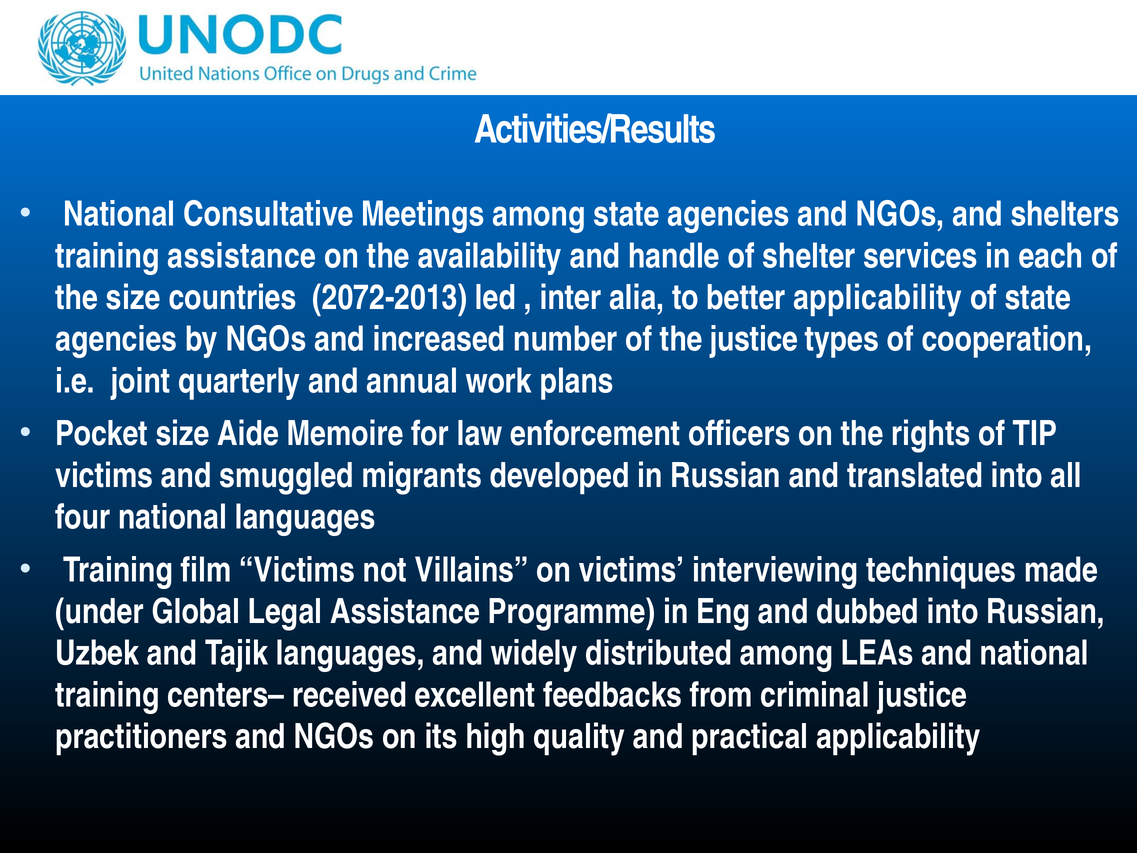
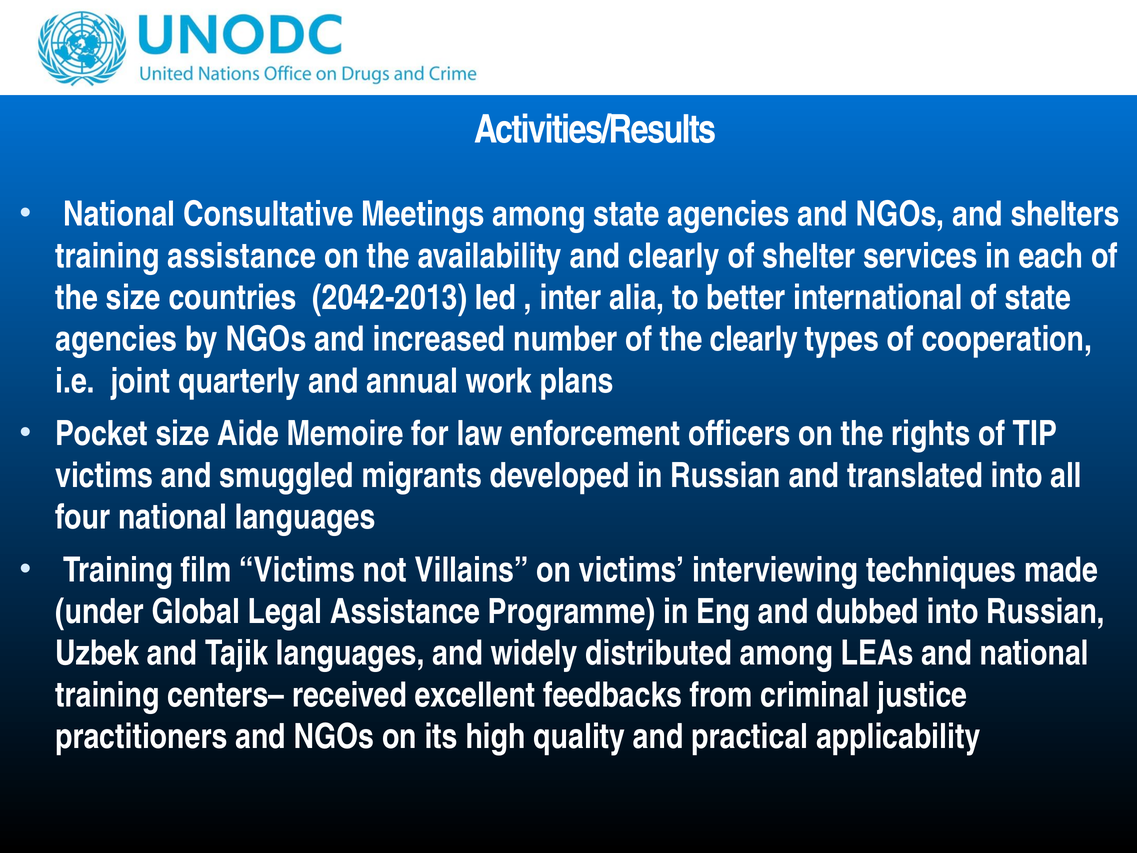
and handle: handle -> clearly
2072-2013: 2072-2013 -> 2042-2013
better applicability: applicability -> international
the justice: justice -> clearly
